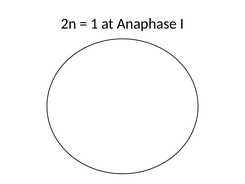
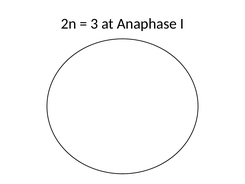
1: 1 -> 3
